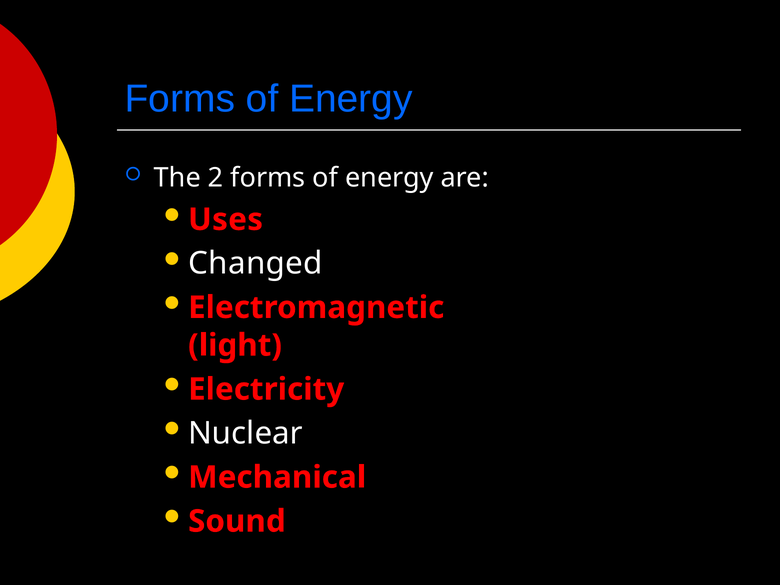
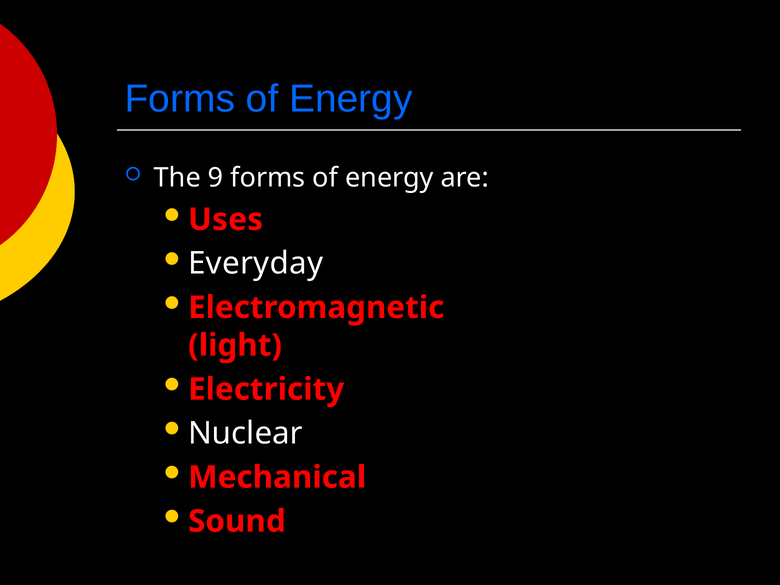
2: 2 -> 9
Changed: Changed -> Everyday
